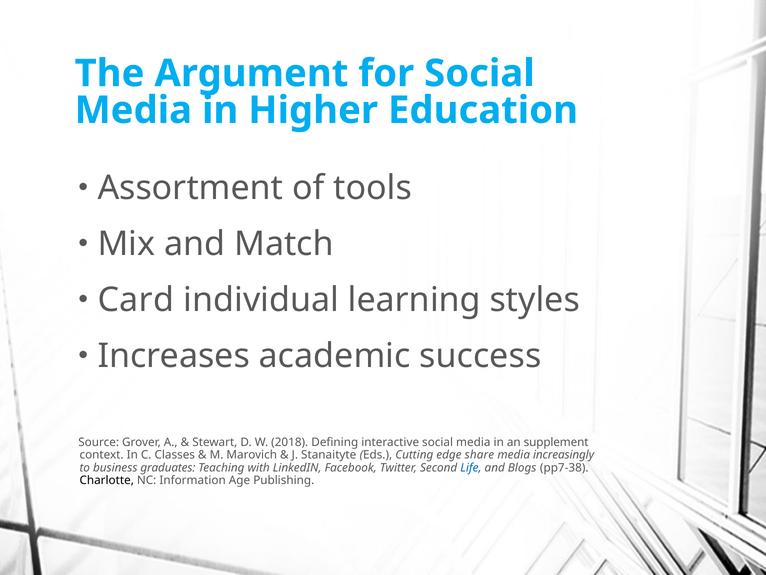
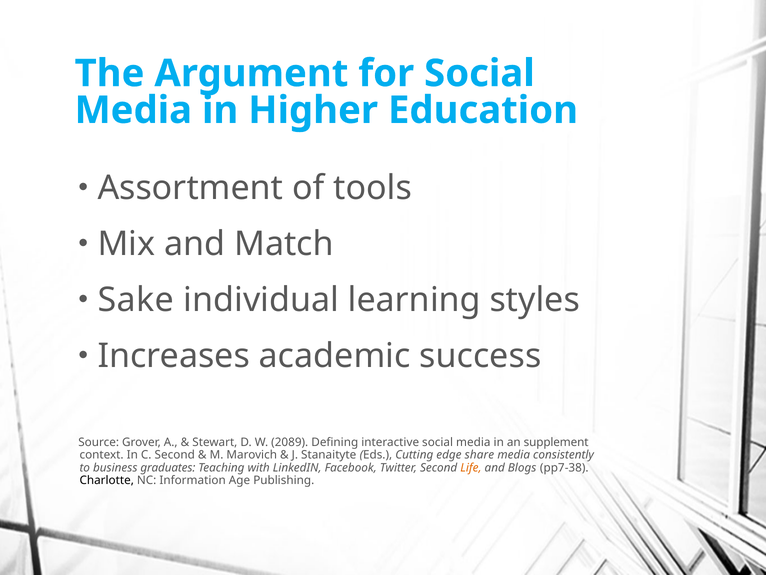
Card: Card -> Sake
2018: 2018 -> 2089
C Classes: Classes -> Second
increasingly: increasingly -> consistently
Life colour: blue -> orange
